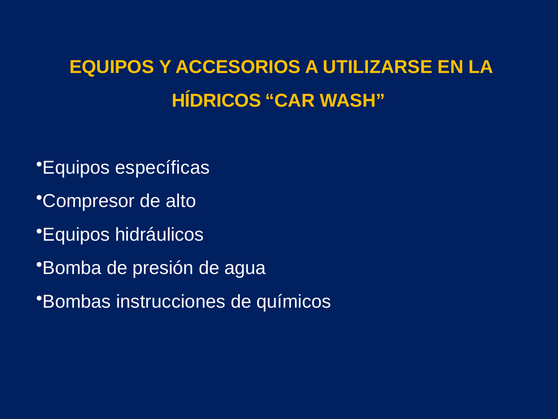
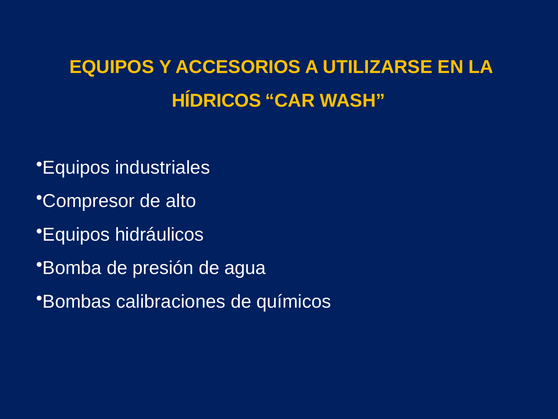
específicas: específicas -> industriales
instrucciones: instrucciones -> calibraciones
